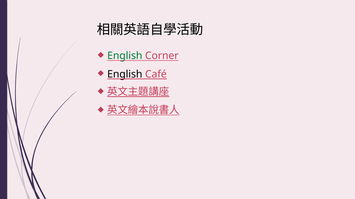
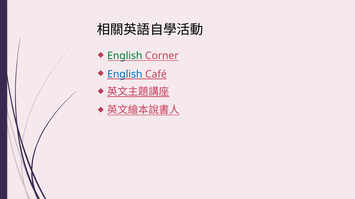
English at (125, 74) colour: black -> blue
